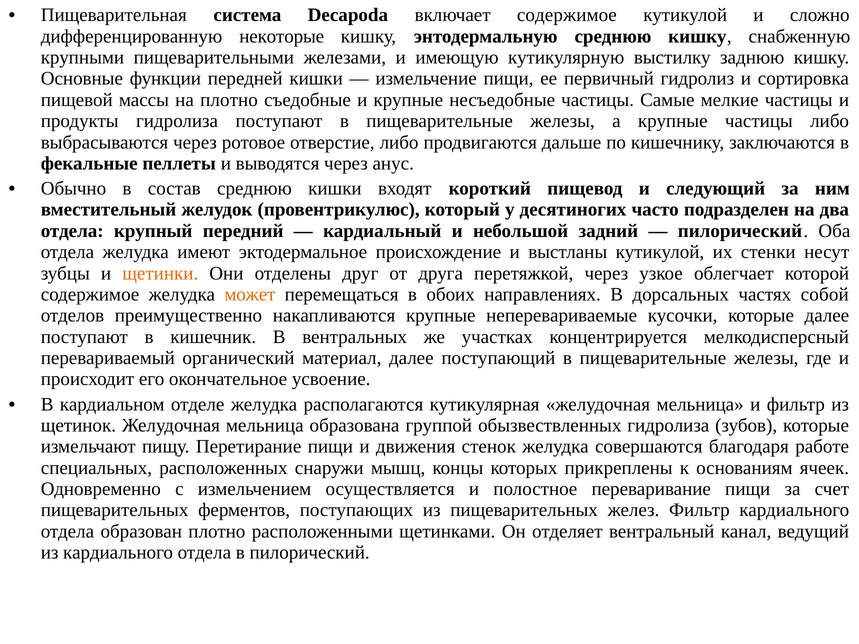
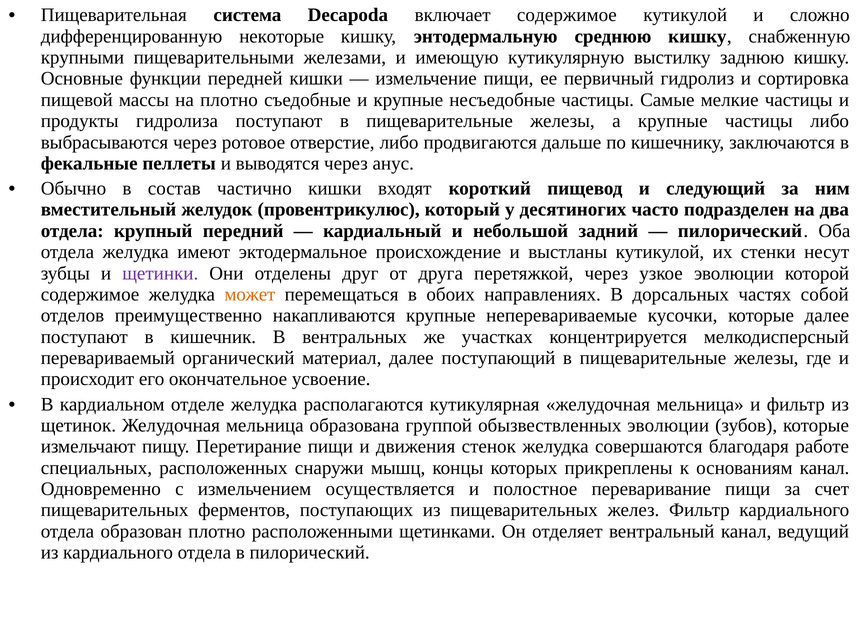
состав среднюю: среднюю -> частично
щетинки colour: orange -> purple
узкое облегчает: облегчает -> эволюции
обызвествленных гидролиза: гидролиза -> эволюции
основаниям ячеек: ячеек -> канал
